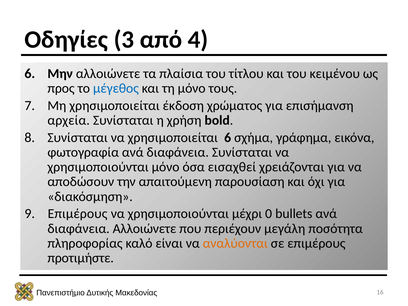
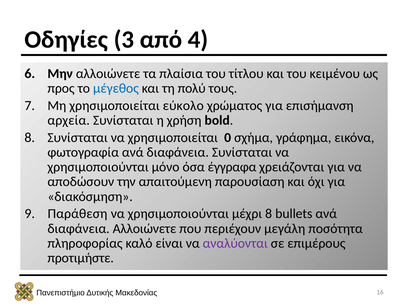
τη μόνο: μόνο -> πολύ
έκδοση: έκδοση -> εύκολο
χρησιμοποιείται 6: 6 -> 0
εισαχθεί: εισαχθεί -> έγγραφα
Επιμέρους at (78, 214): Επιμέρους -> Παράθεση
μέχρι 0: 0 -> 8
αναλύονται colour: orange -> purple
